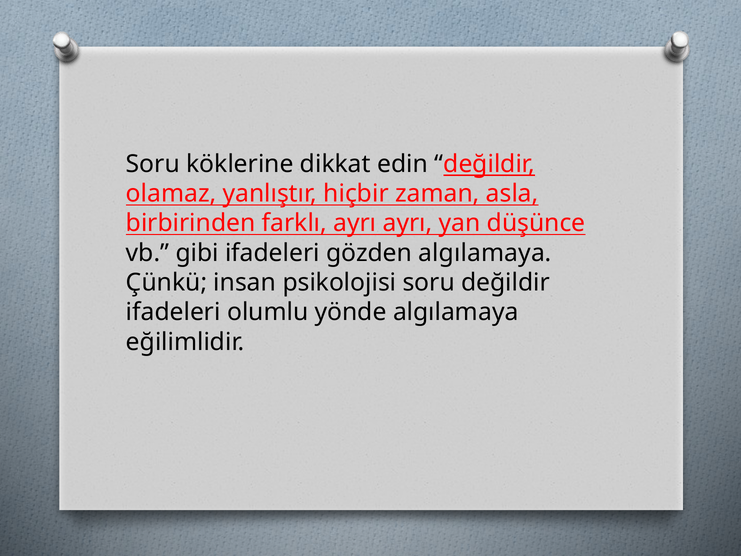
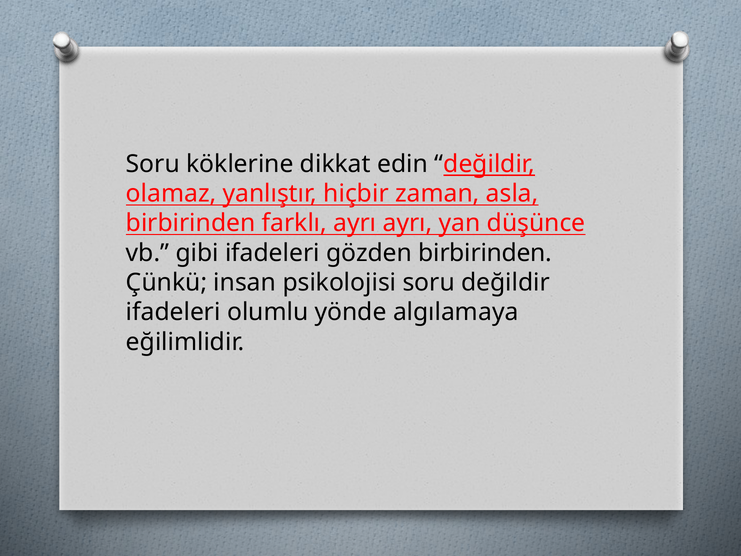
gözden algılamaya: algılamaya -> birbirinden
